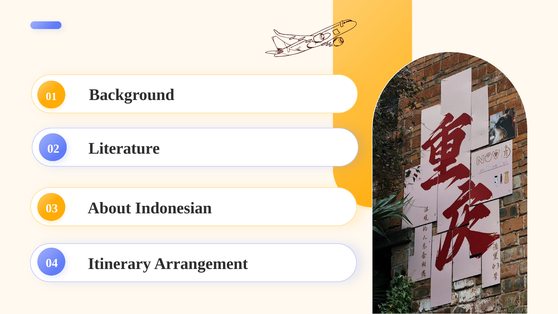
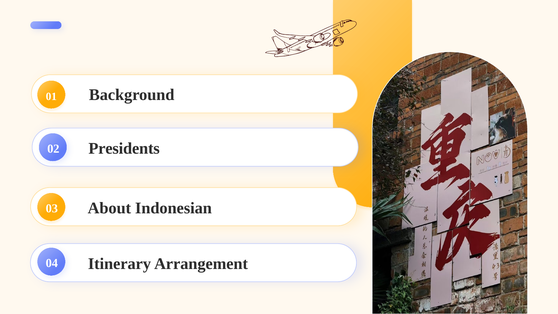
Literature: Literature -> Presidents
